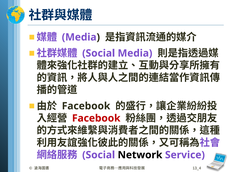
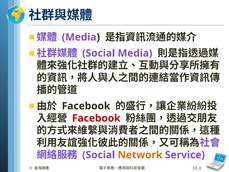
Network colour: black -> orange
